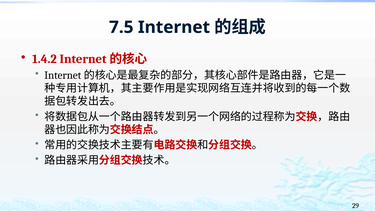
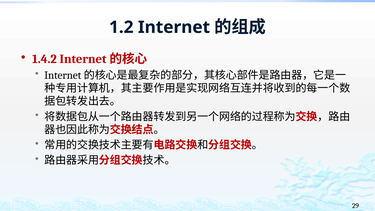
7.5: 7.5 -> 1.2
